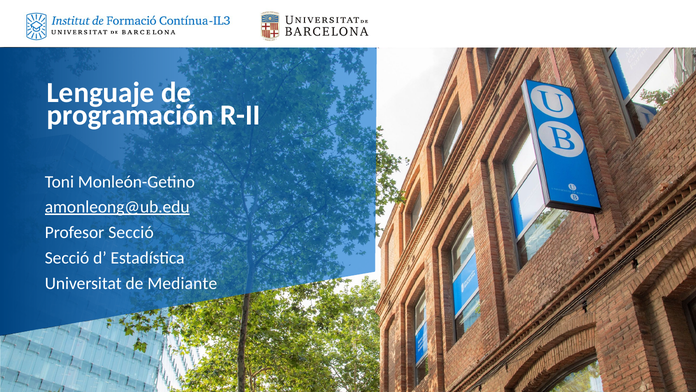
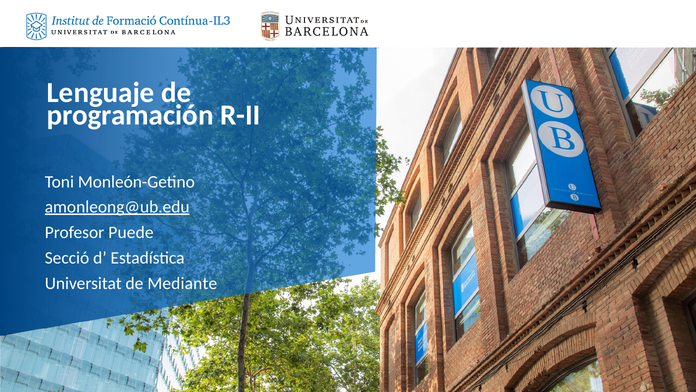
Profesor Secció: Secció -> Puede
